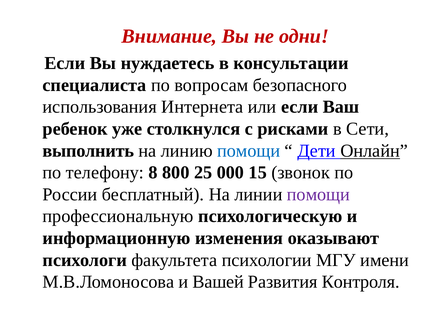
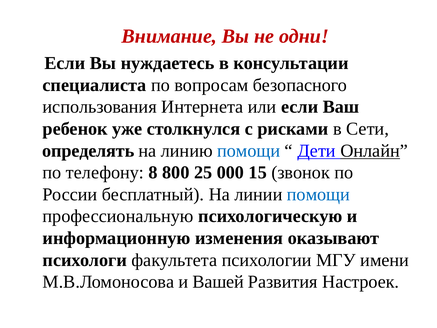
выполнить: выполнить -> определять
помощи at (318, 194) colour: purple -> blue
Контроля: Контроля -> Настроек
